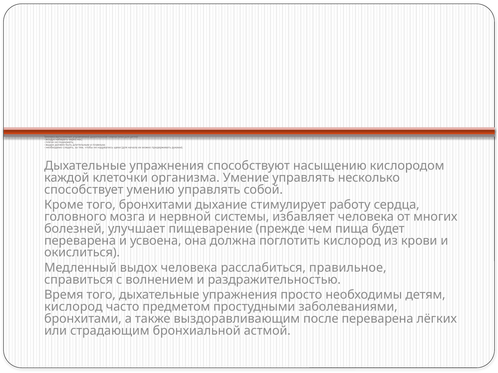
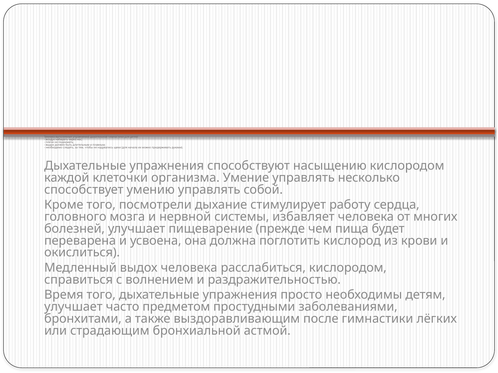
того бронхитами: бронхитами -> посмотрели
расслабиться правильное: правильное -> кислородом
кислород at (73, 307): кислород -> улучшает
после переварена: переварена -> гимнастики
